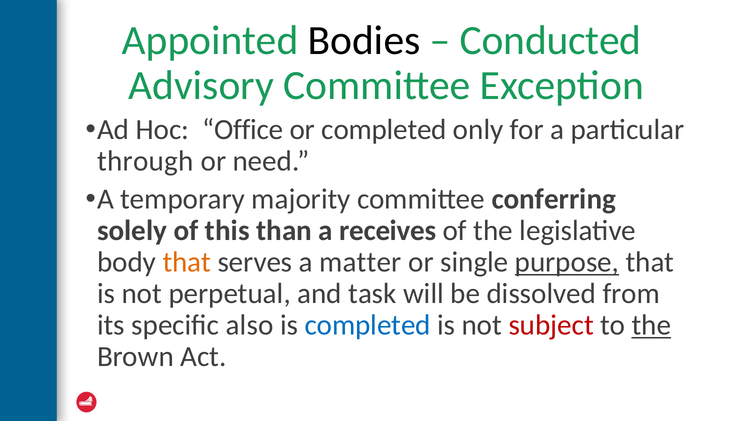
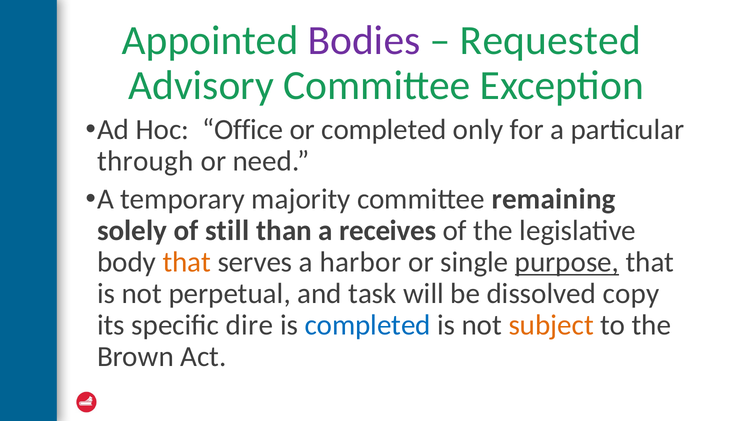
Bodies colour: black -> purple
Conducted: Conducted -> Requested
conferring: conferring -> remaining
this: this -> still
matter: matter -> harbor
from: from -> copy
also: also -> dire
subject colour: red -> orange
the at (651, 325) underline: present -> none
